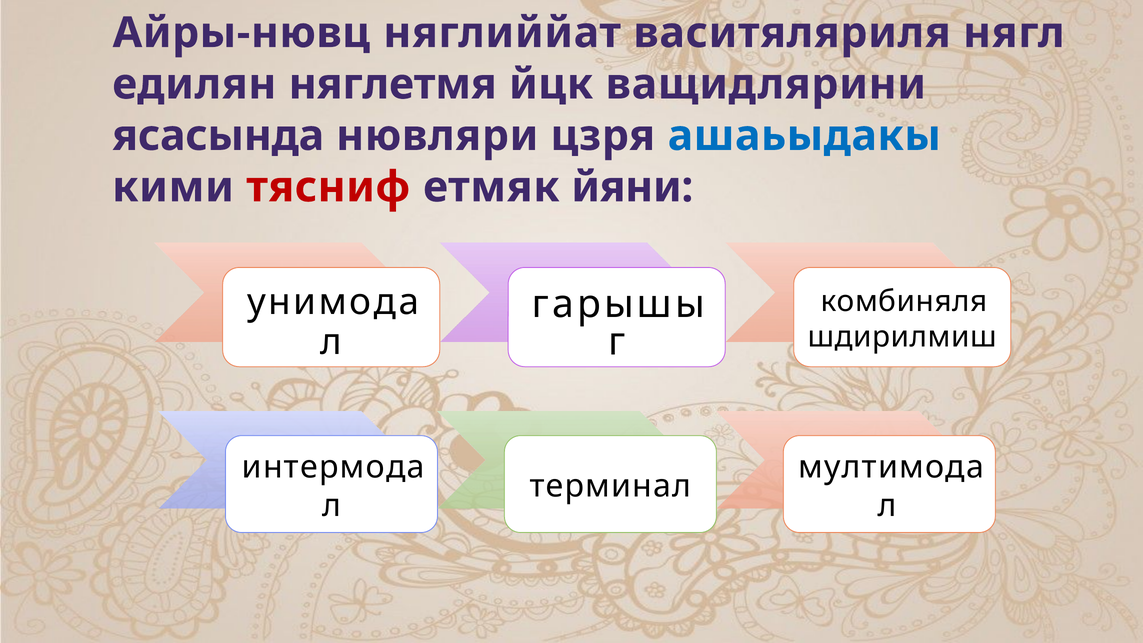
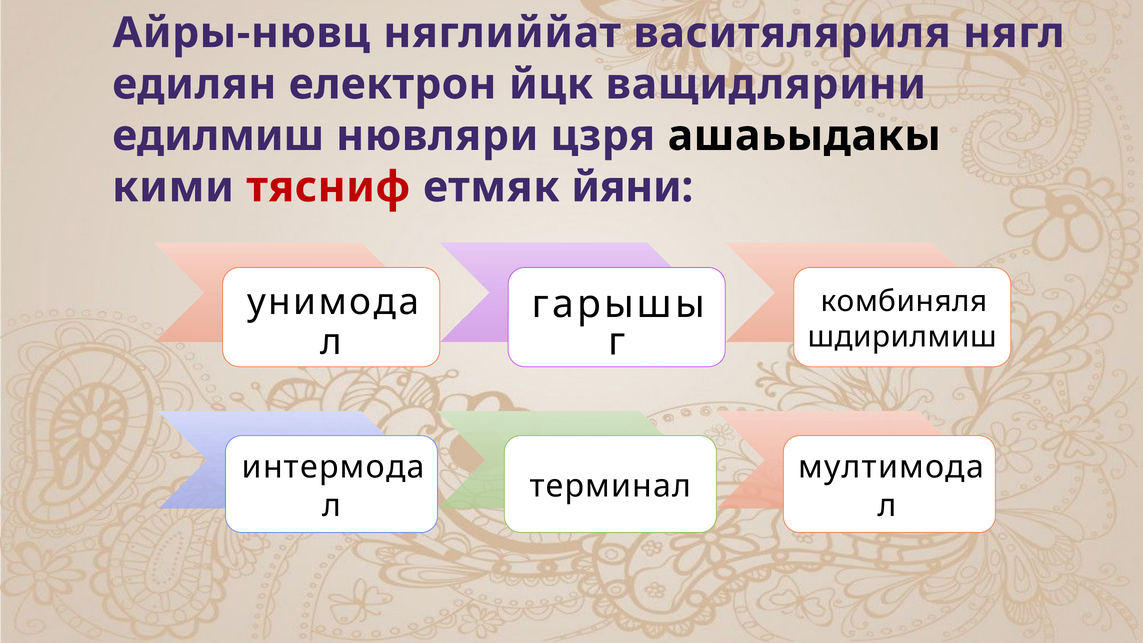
няглетмя: няглетмя -> електрон
ясасында: ясасында -> едилмиш
ашаьыдакы colour: blue -> black
